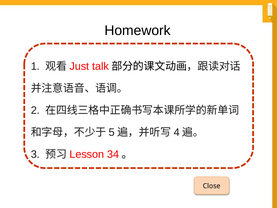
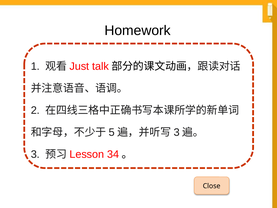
4 at (177, 132): 4 -> 3
